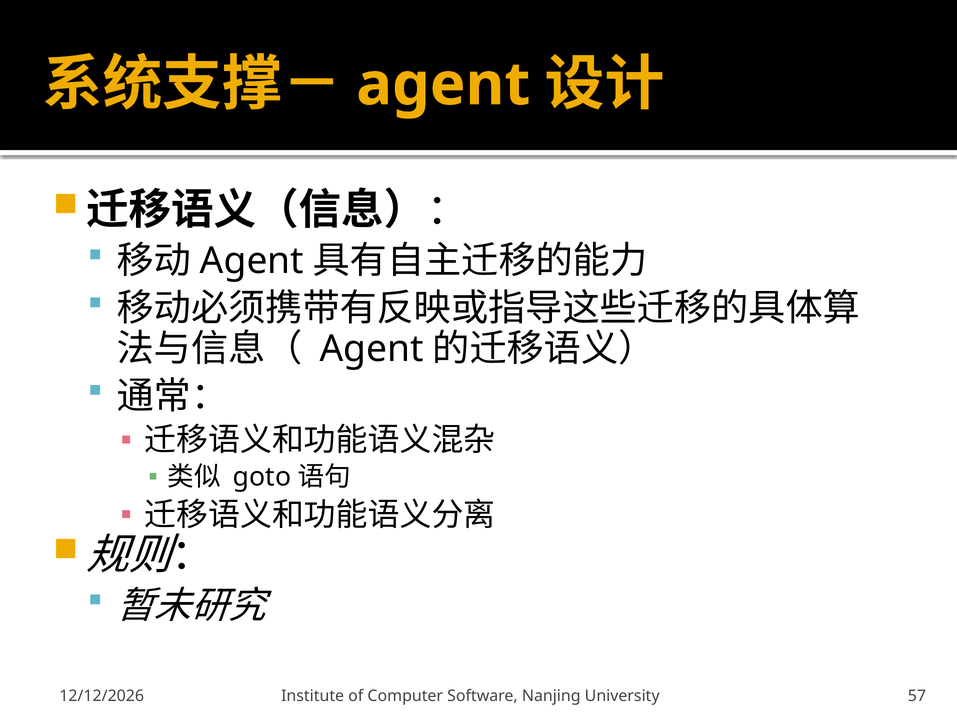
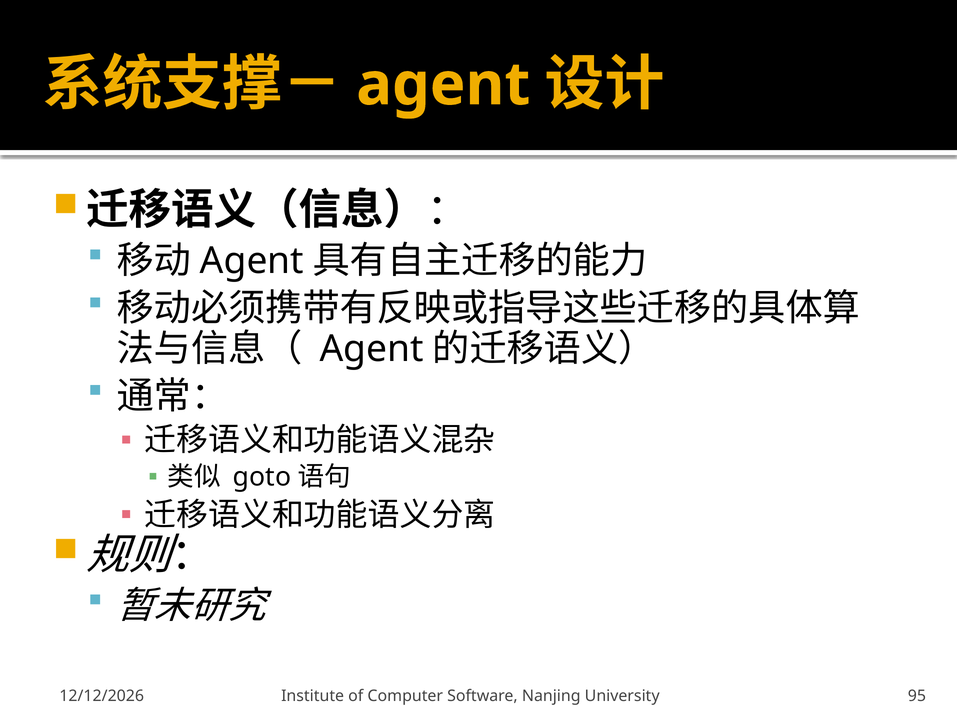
57: 57 -> 95
